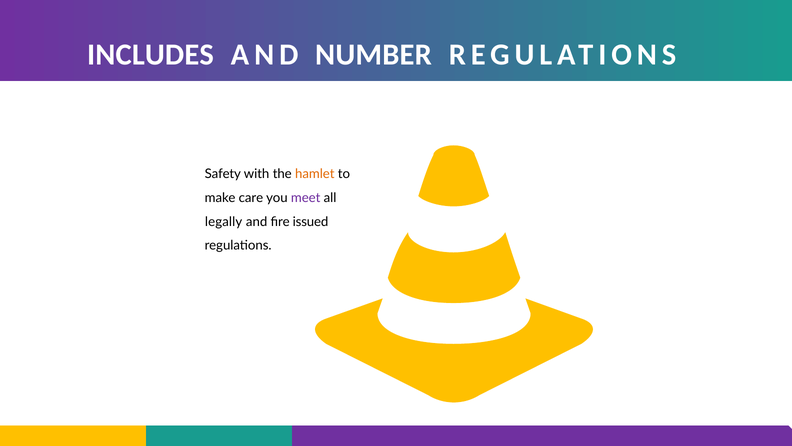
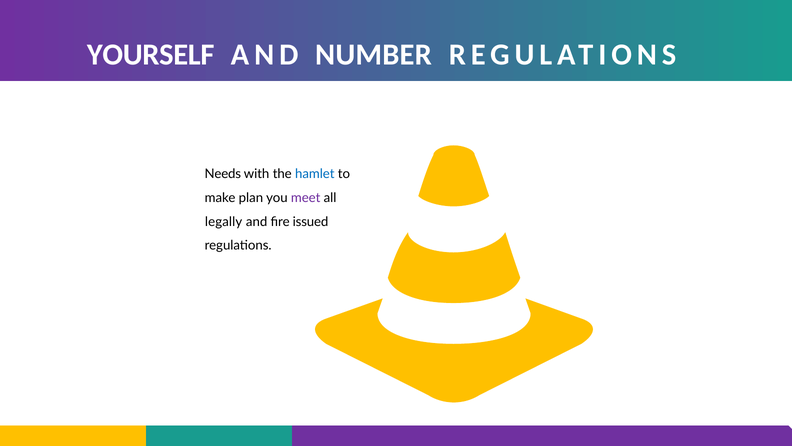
INCLUDES: INCLUDES -> YOURSELF
Safety: Safety -> Needs
hamlet colour: orange -> blue
care: care -> plan
